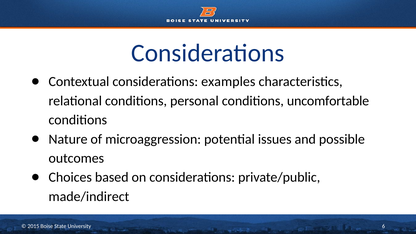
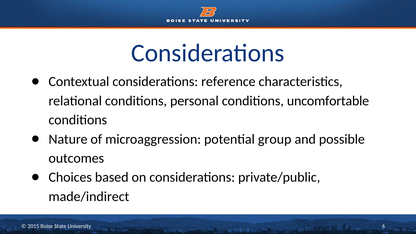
examples: examples -> reference
issues: issues -> group
